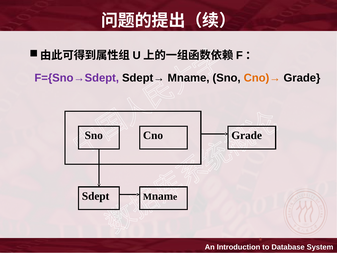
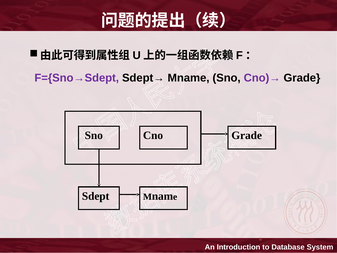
Cno)→ colour: orange -> purple
